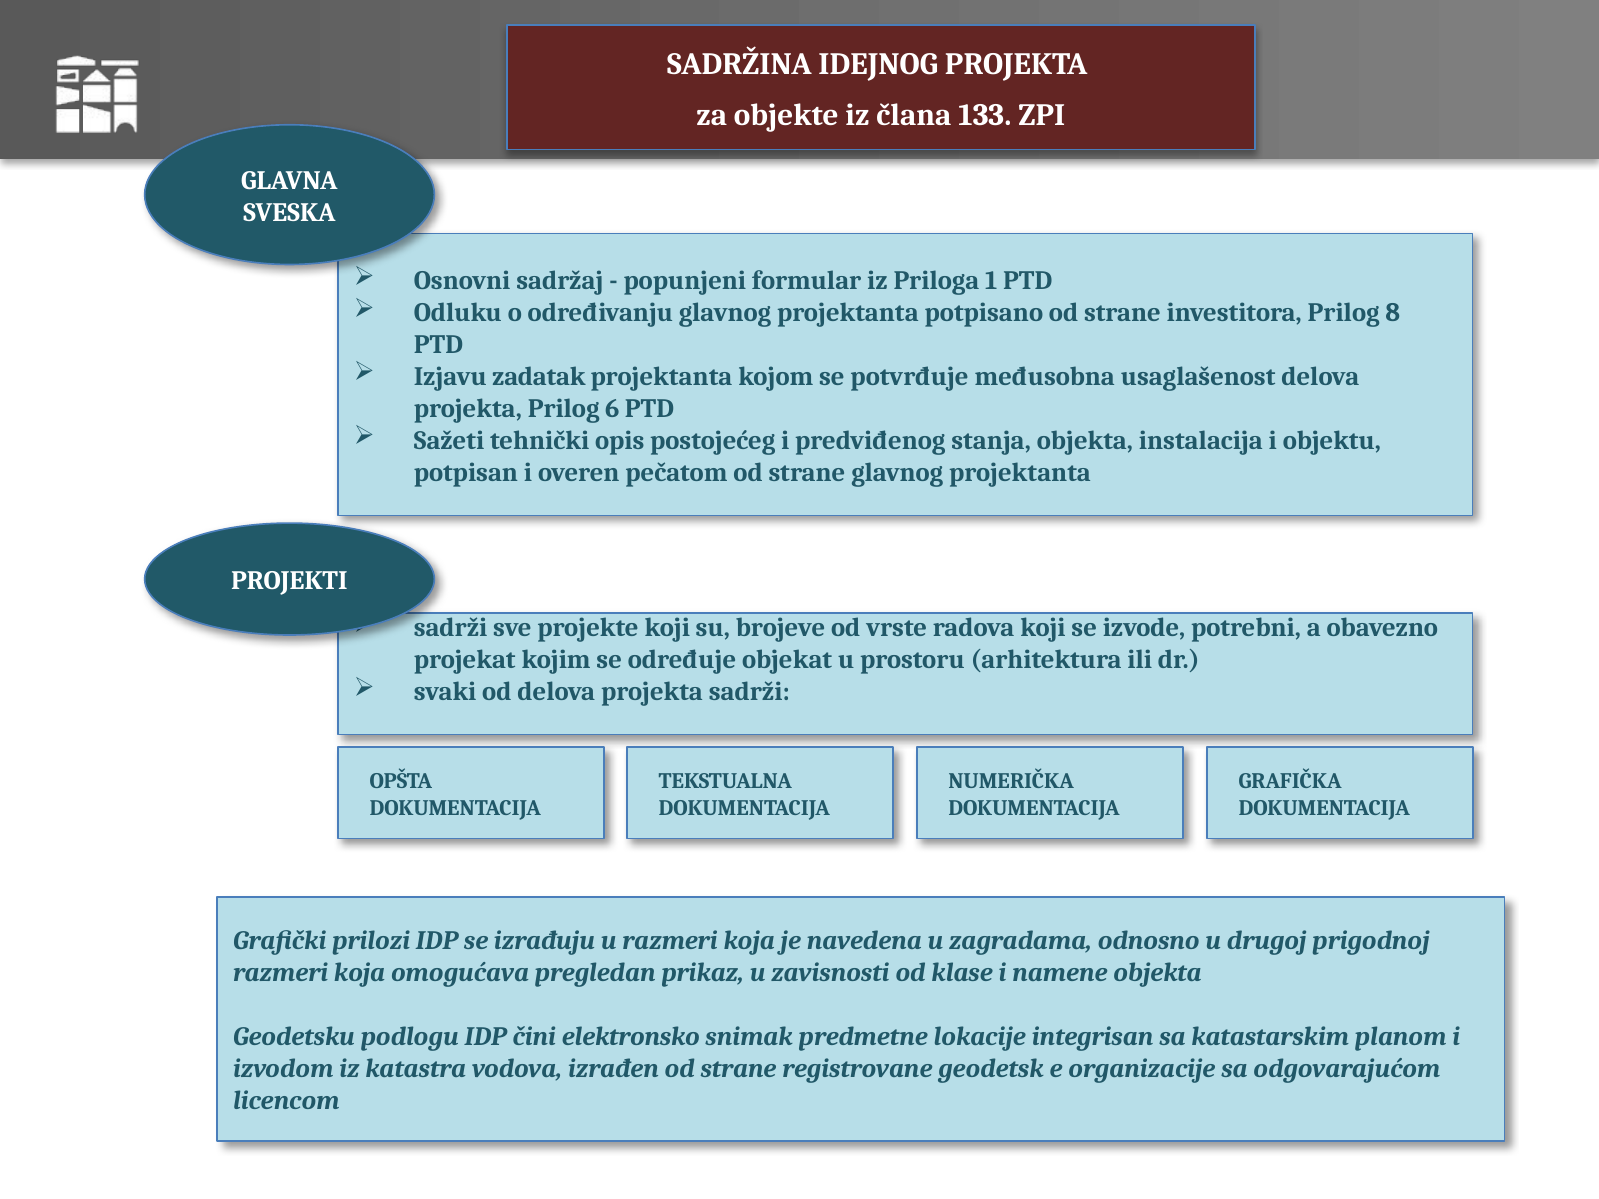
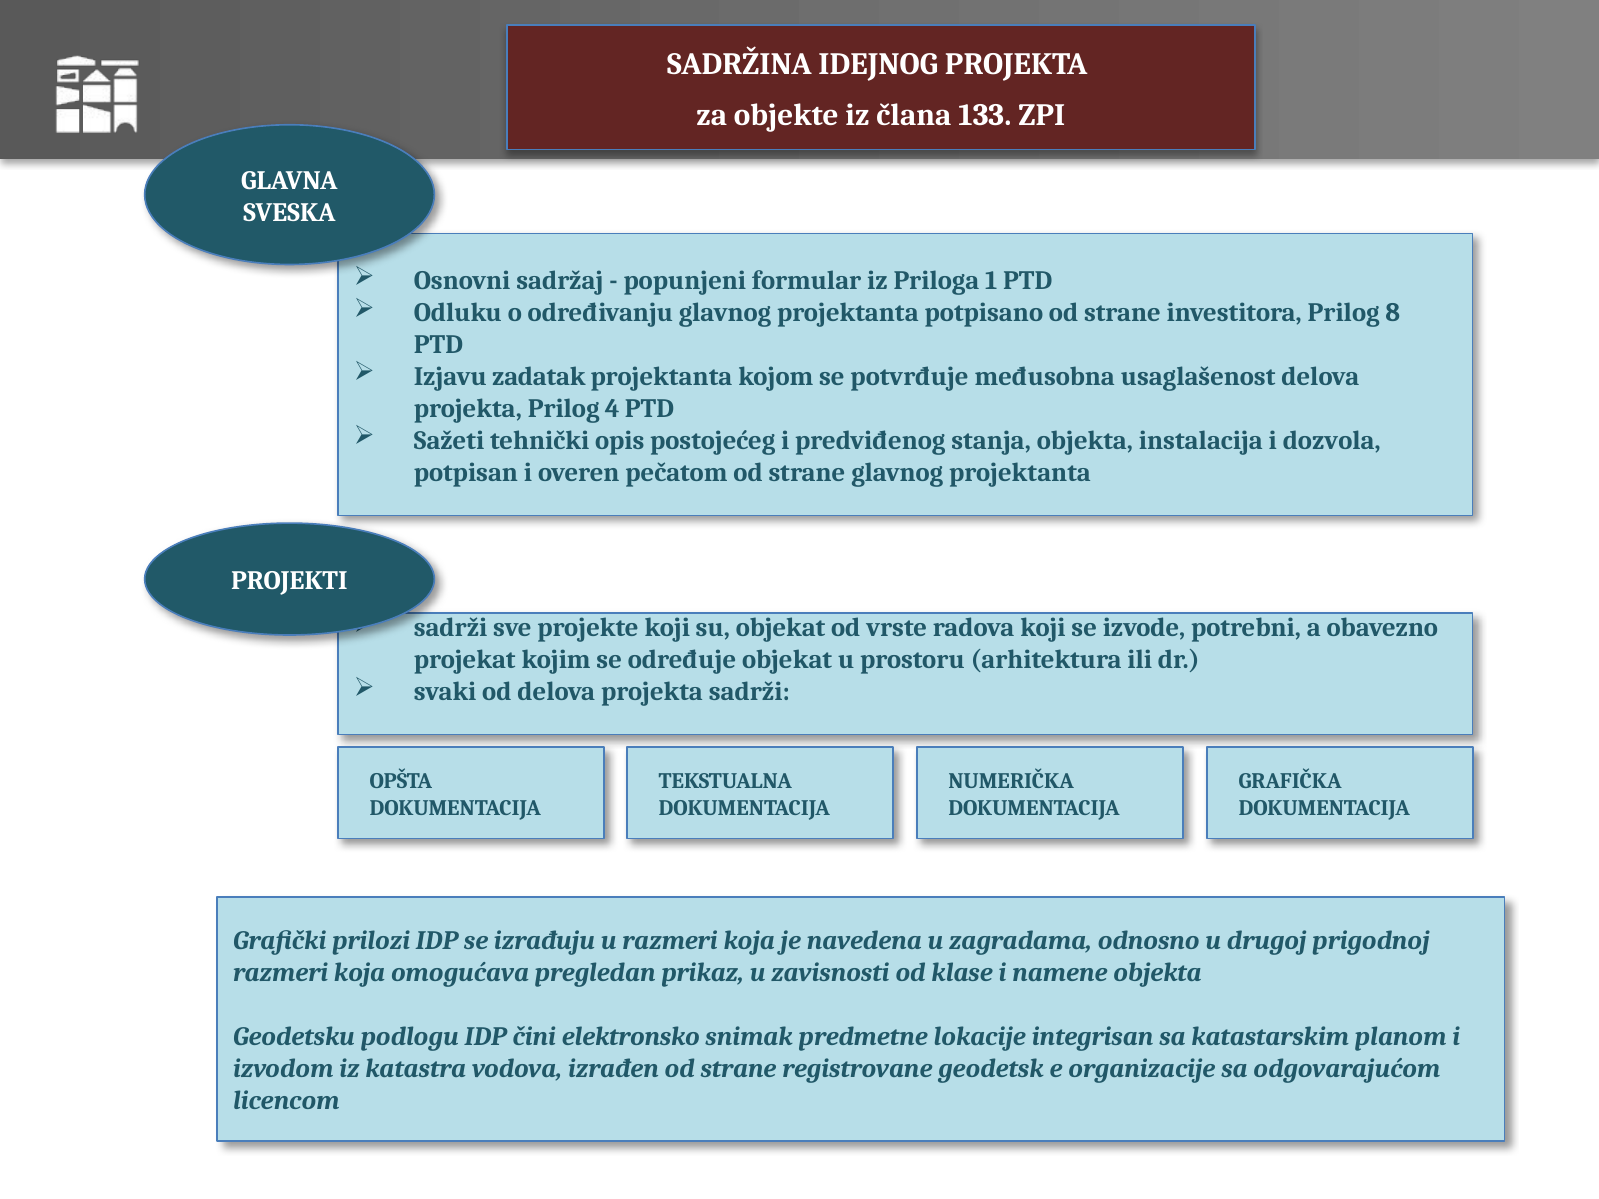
6: 6 -> 4
objektu: objektu -> dozvola
su brojeve: brojeve -> objekat
